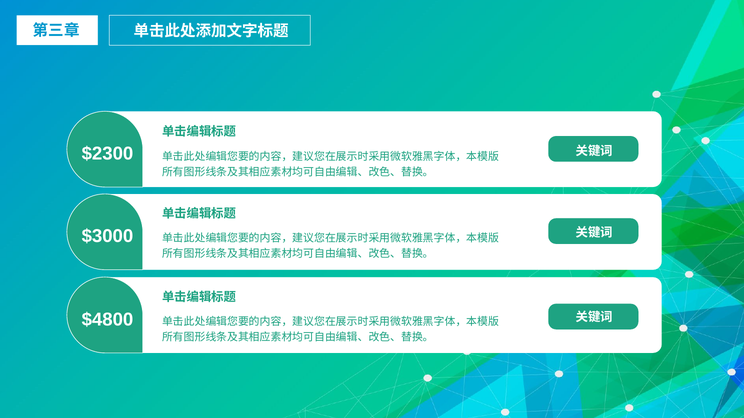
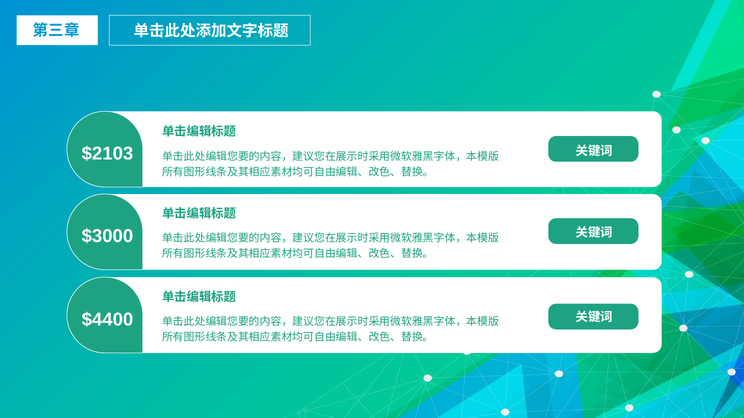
$2300: $2300 -> $2103
$4800: $4800 -> $4400
